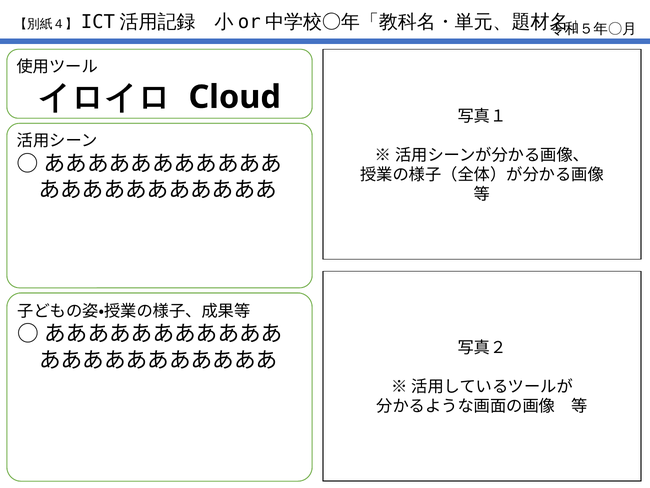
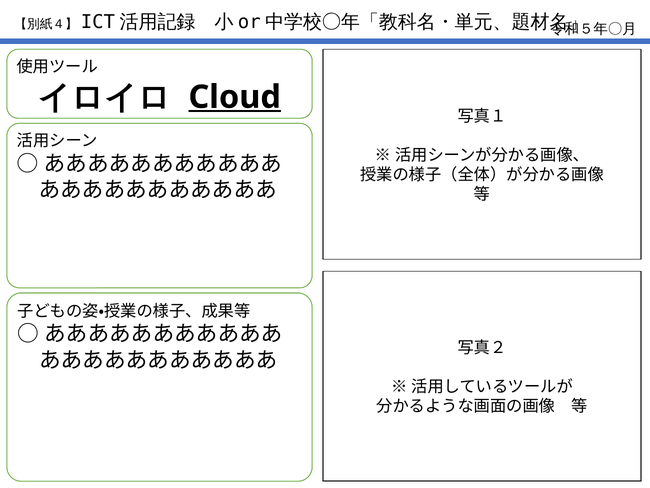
Cloud underline: none -> present
